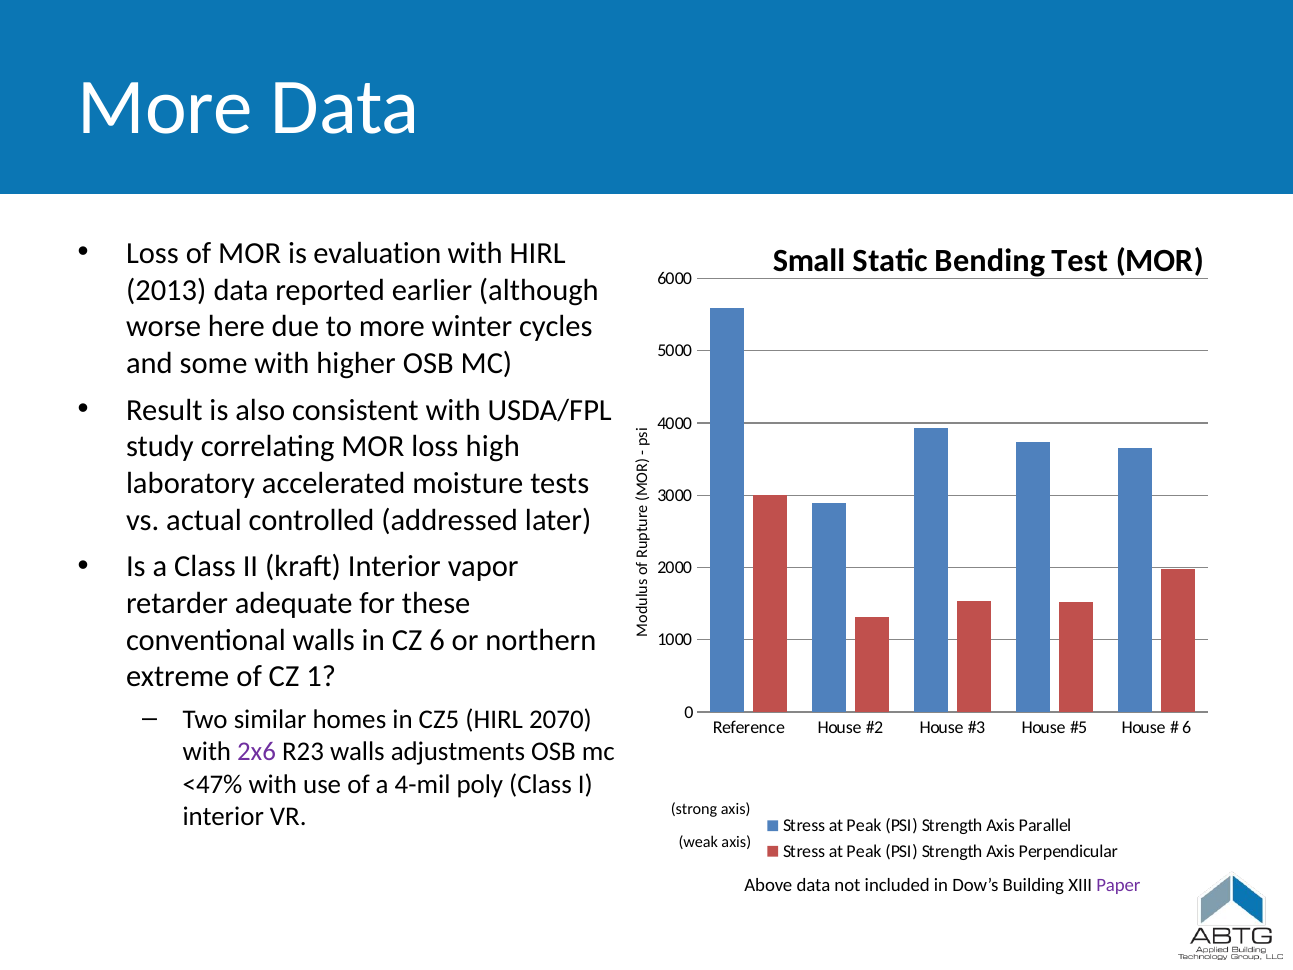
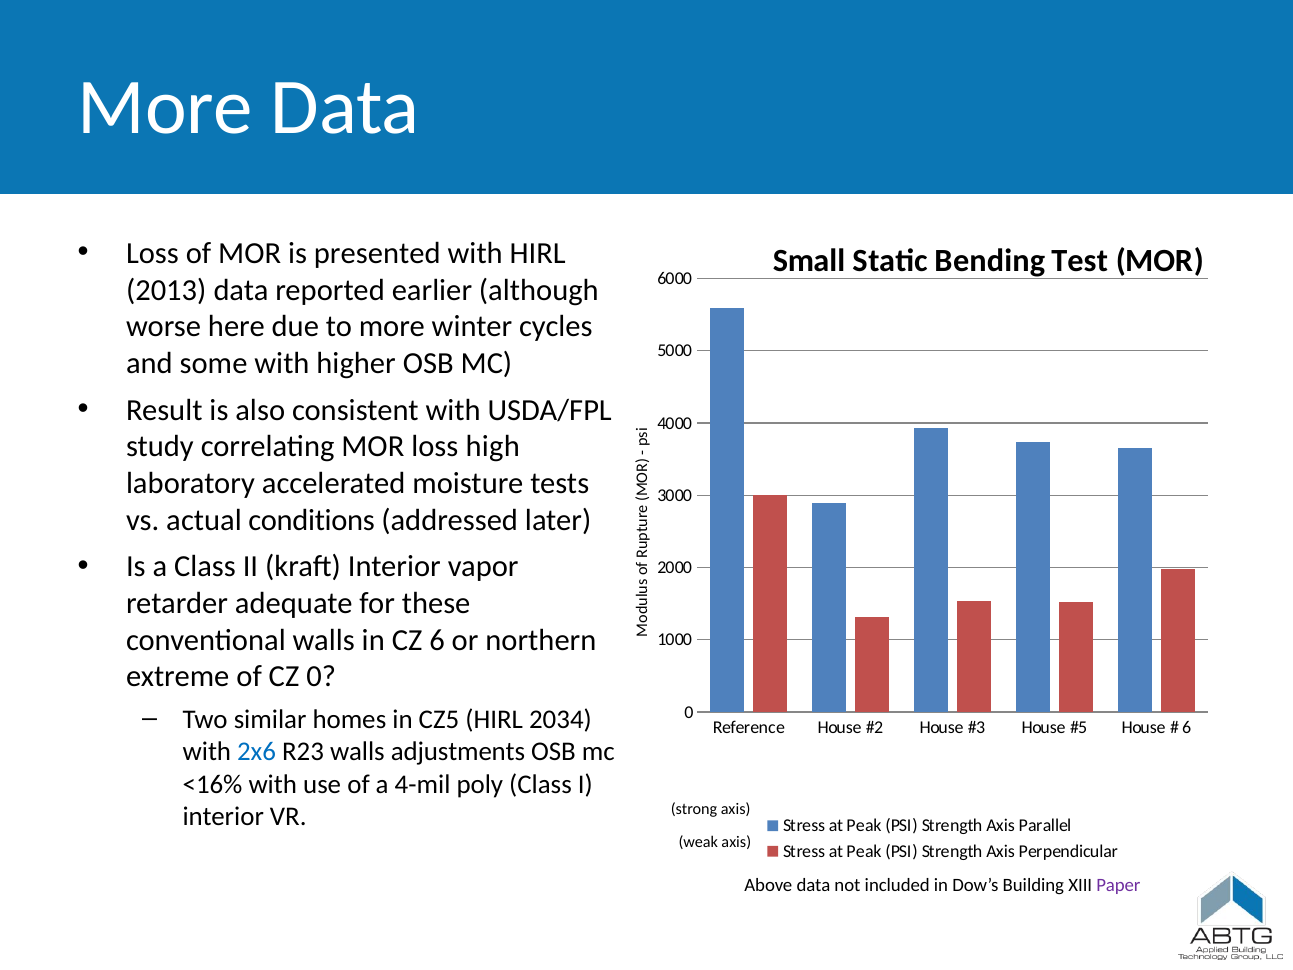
evaluation: evaluation -> presented
controlled: controlled -> conditions
CZ 1: 1 -> 0
2070: 2070 -> 2034
2x6 colour: purple -> blue
<47%: <47% -> <16%
